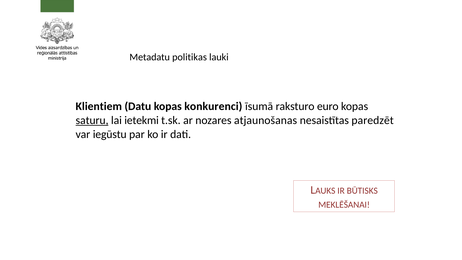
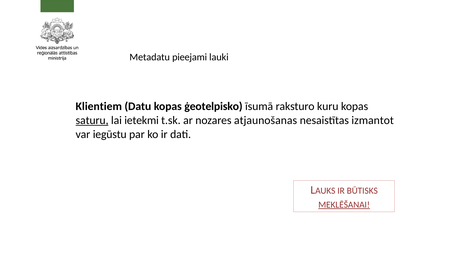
politikas: politikas -> pieejami
konkurenci: konkurenci -> ģeotelpisko
euro: euro -> kuru
paredzēt: paredzēt -> izmantot
MEKLĒŠANAI underline: none -> present
